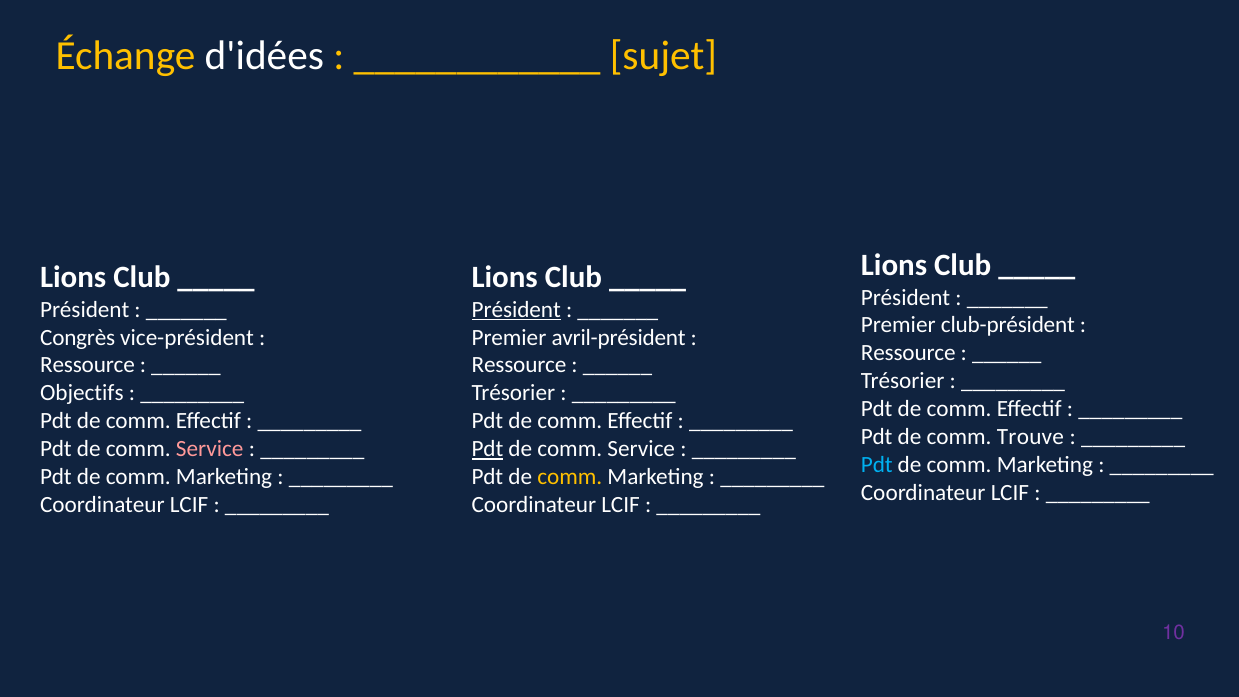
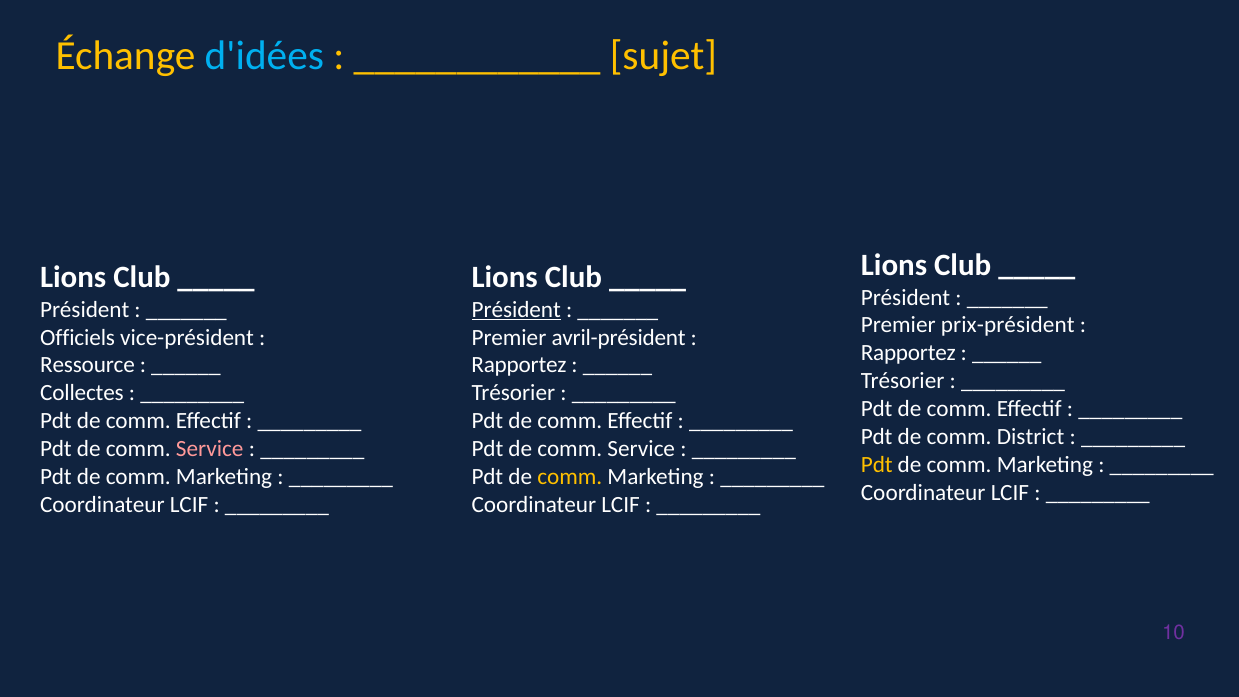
d'idées colour: white -> light blue
club-président: club-président -> prix-président
Congrès: Congrès -> Officiels
Ressource at (908, 353): Ressource -> Rapportez
Ressource at (519, 365): Ressource -> Rapportez
Objectifs: Objectifs -> Collectes
Trouve: Trouve -> District
Pdt at (487, 449) underline: present -> none
Pdt at (877, 465) colour: light blue -> yellow
